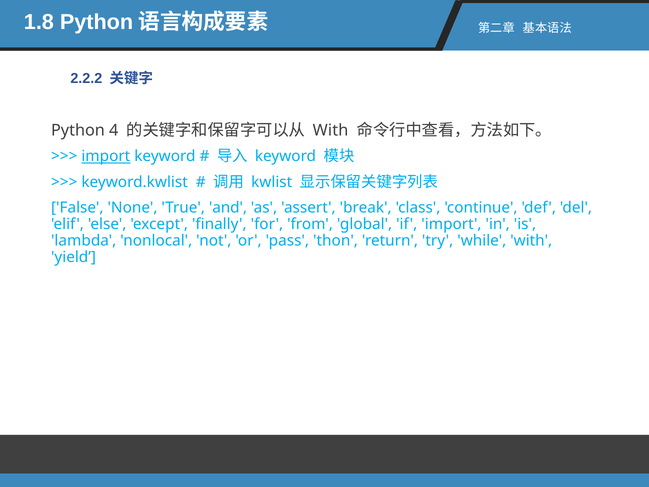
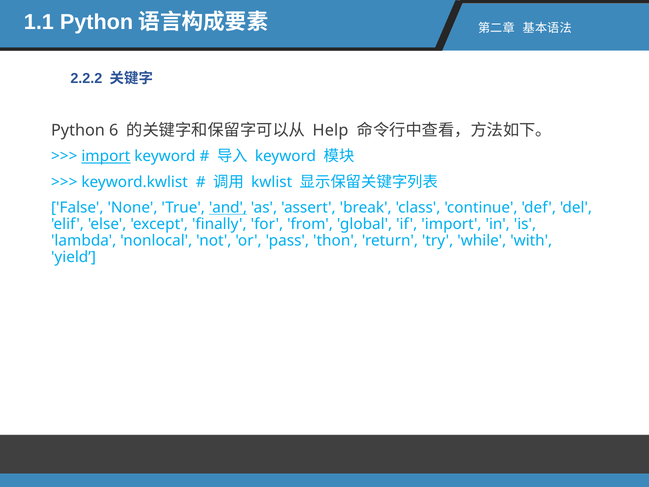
1.8: 1.8 -> 1.1
4: 4 -> 6
With at (331, 130): With -> Help
and underline: none -> present
